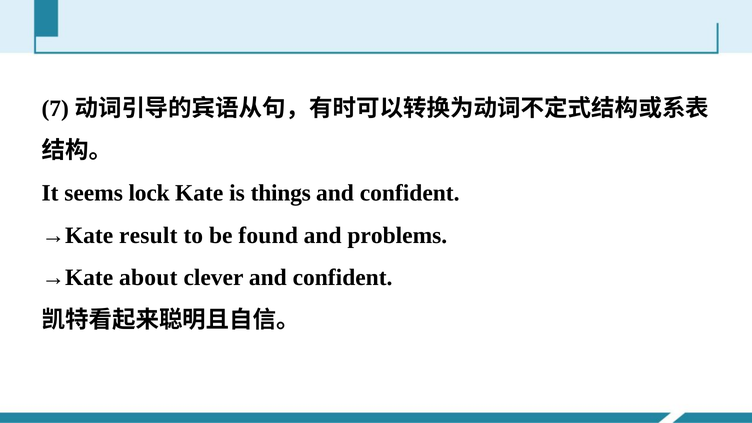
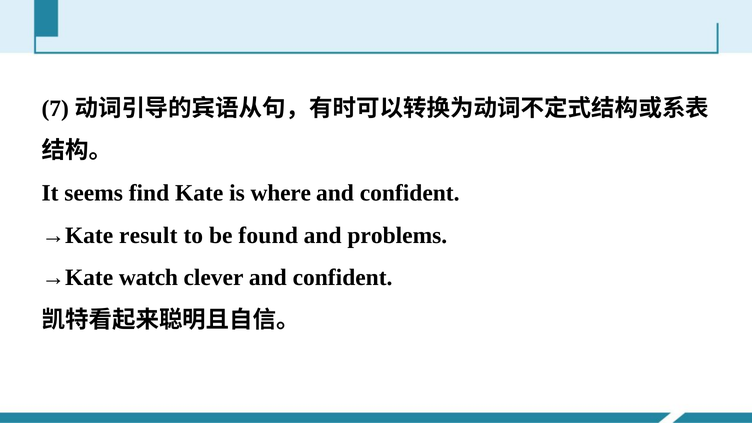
lock: lock -> find
things: things -> where
about: about -> watch
